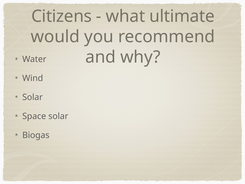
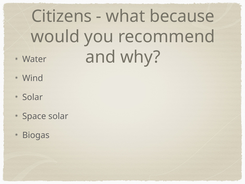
ultimate: ultimate -> because
